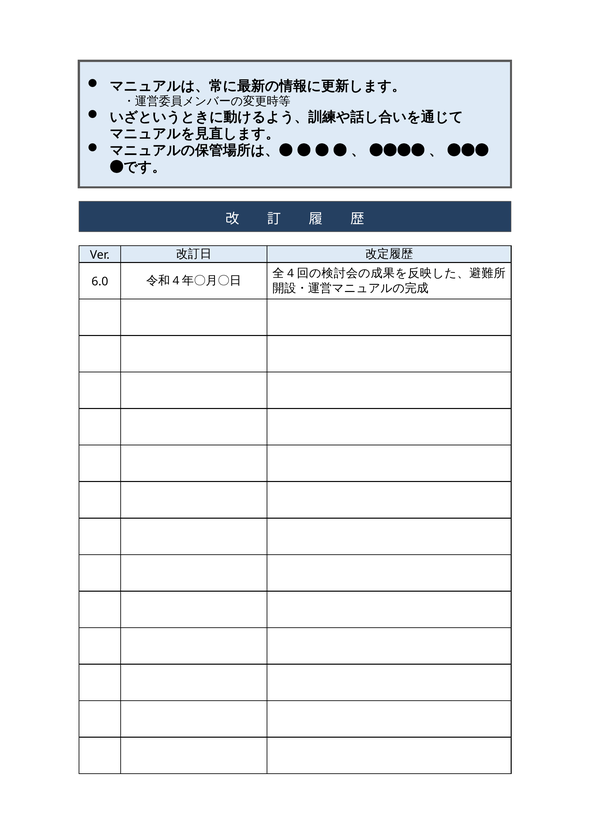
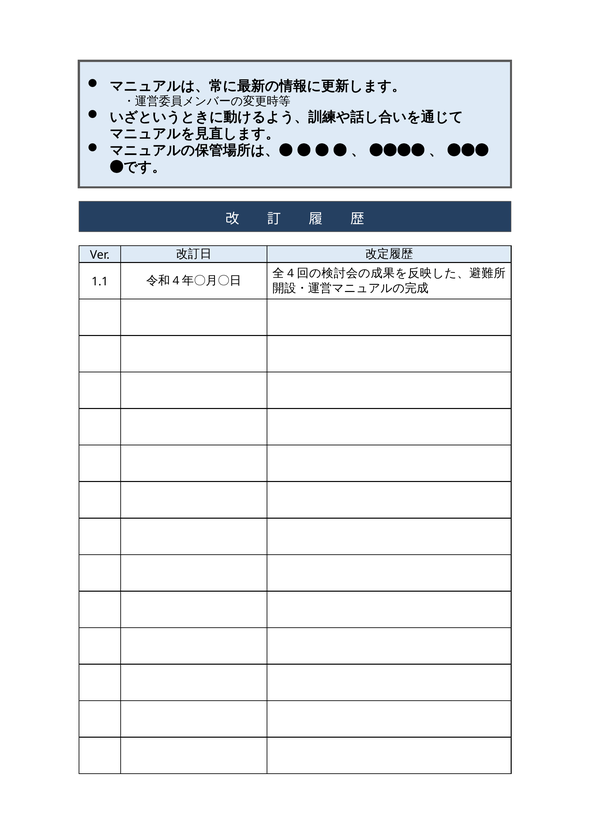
6.0: 6.0 -> 1.1
